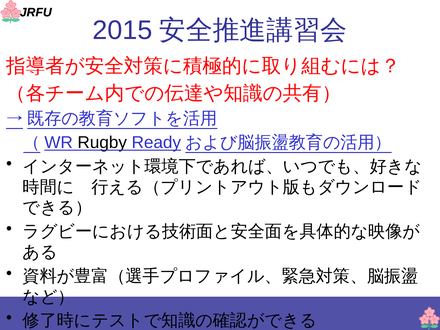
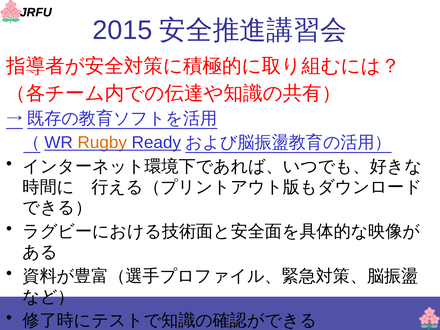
Rugby colour: black -> orange
